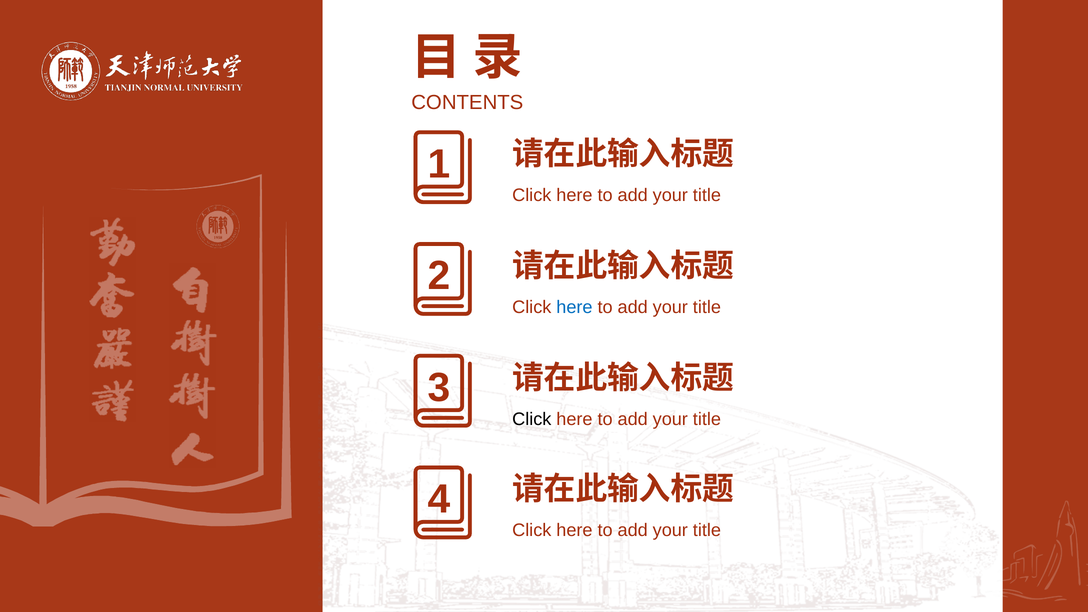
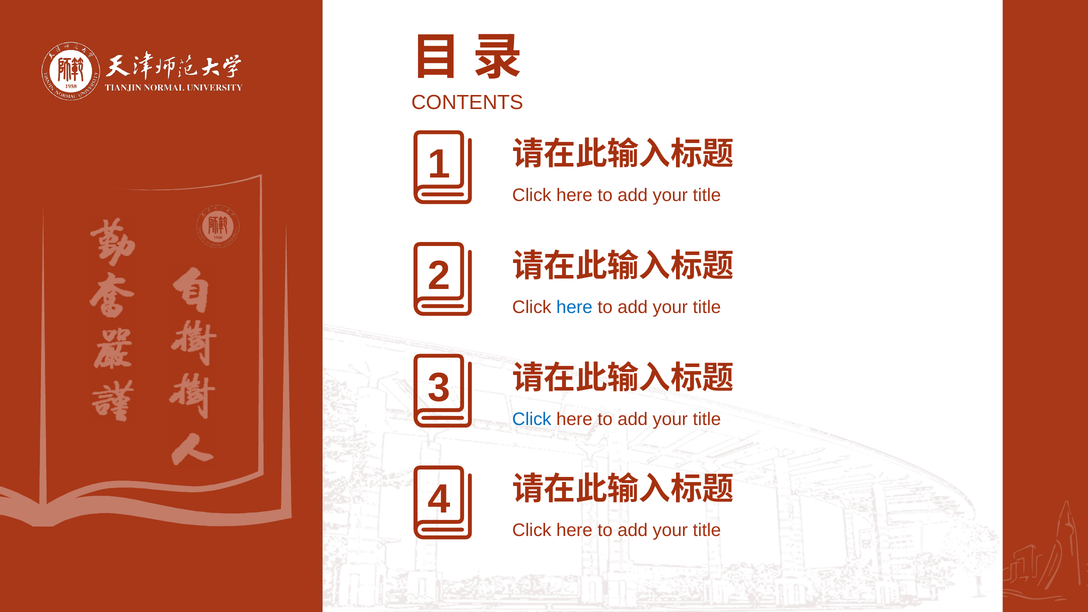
Click at (532, 419) colour: black -> blue
